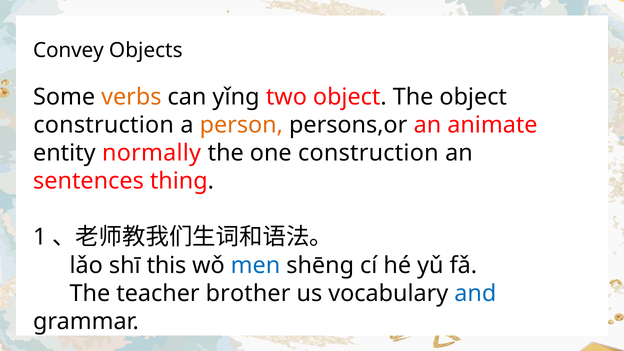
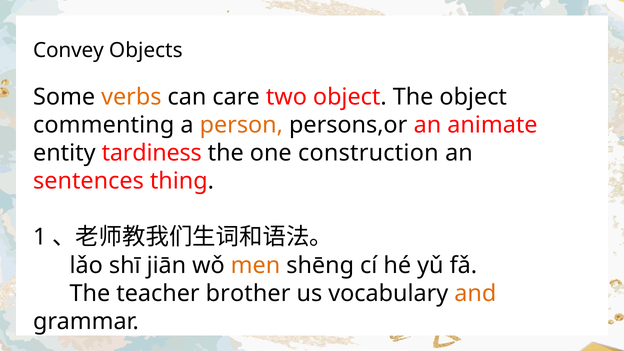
yǐng: yǐng -> care
construction at (104, 125): construction -> commenting
normally: normally -> tardiness
this: this -> jiān
men colour: blue -> orange
and colour: blue -> orange
